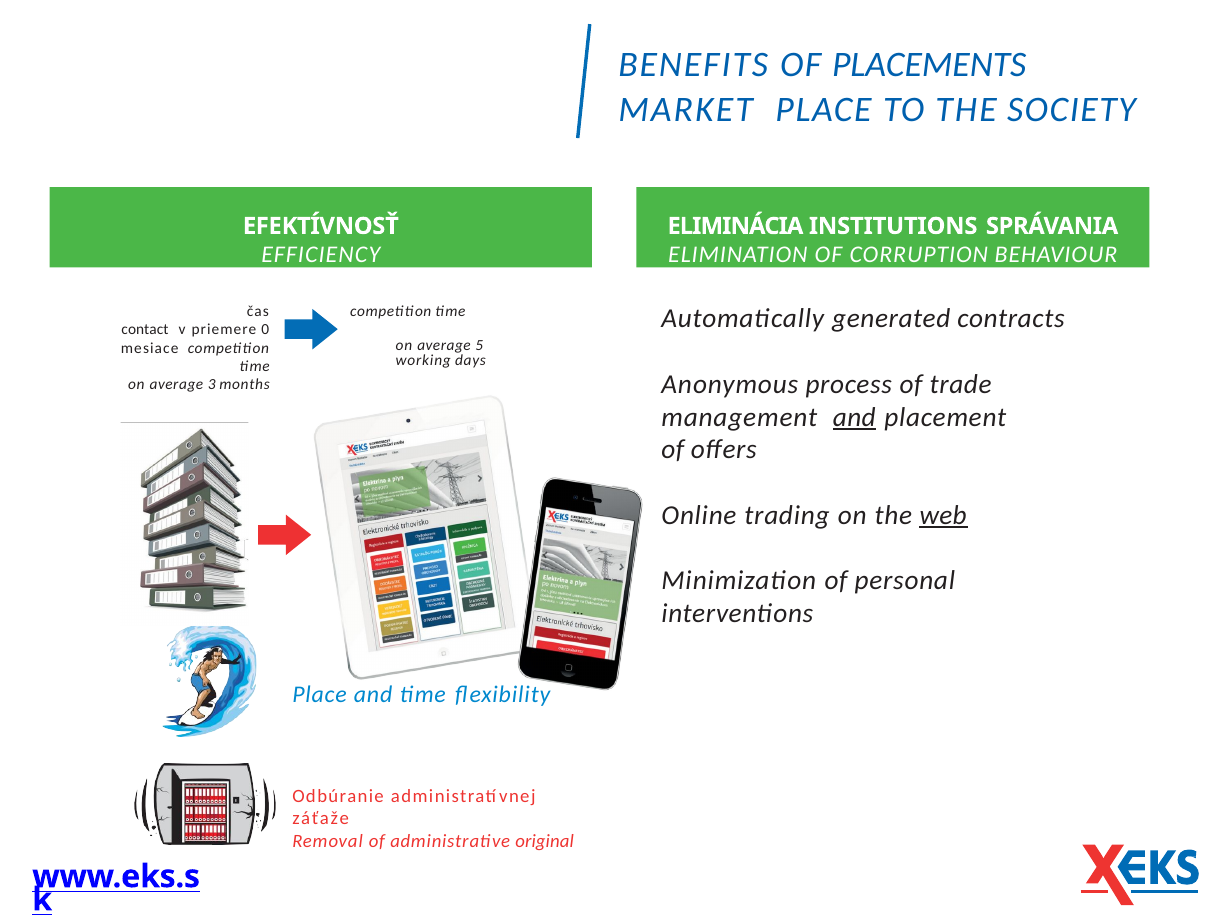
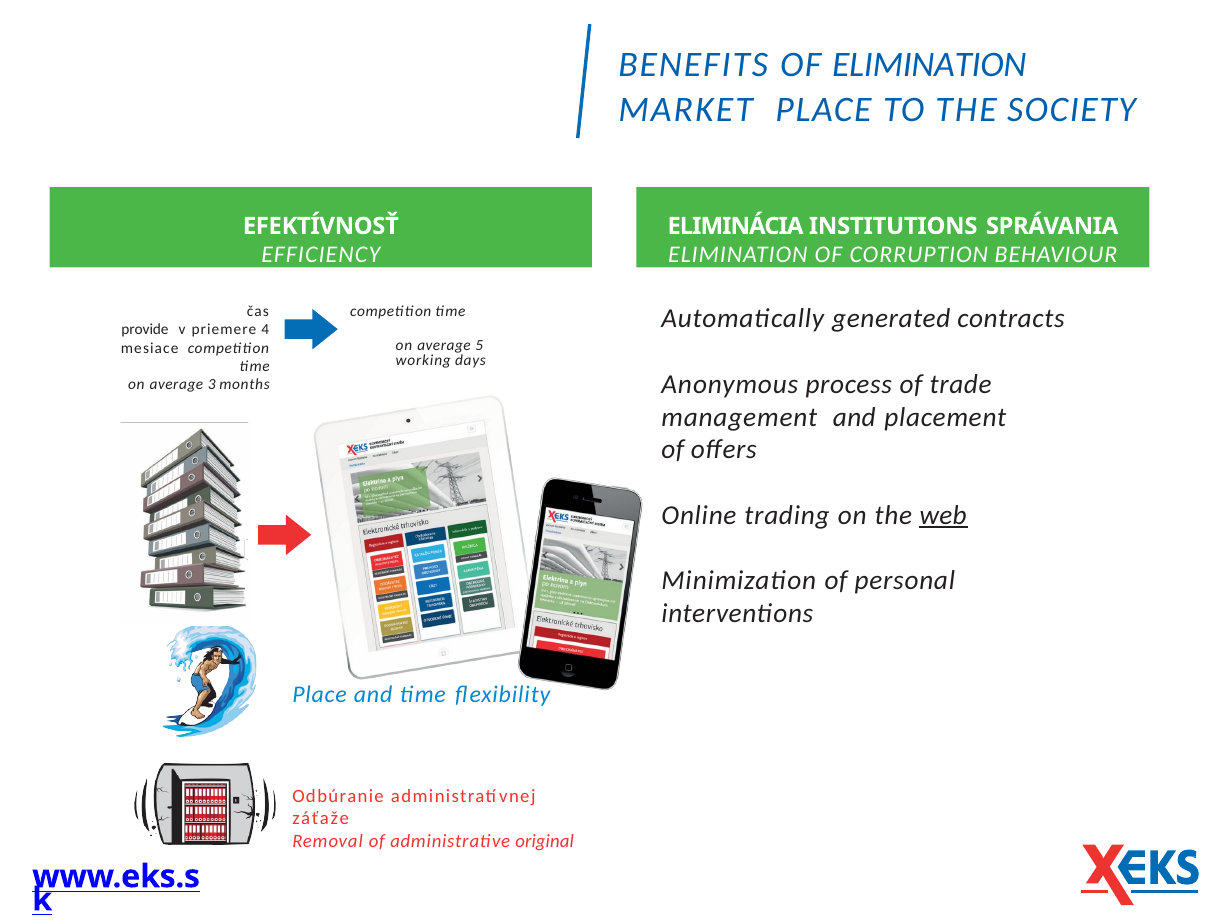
OF PLACEMENTS: PLACEMENTS -> ELIMINATION
contact: contact -> provide
0: 0 -> 4
and at (854, 417) underline: present -> none
